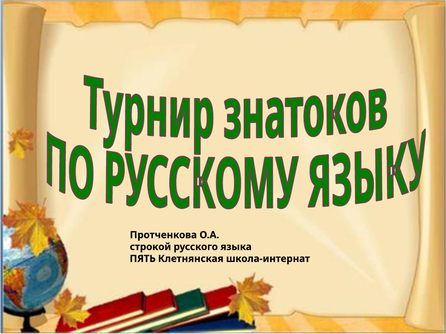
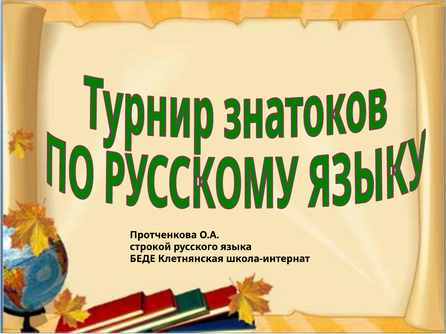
ПЯТЬ: ПЯТЬ -> БЕДЕ
